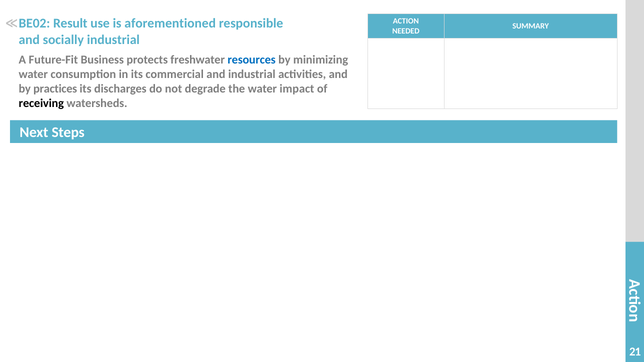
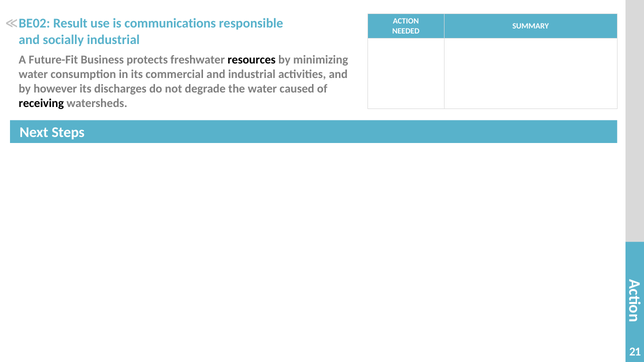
aforementioned: aforementioned -> communications
resources colour: blue -> black
practices: practices -> however
impact: impact -> caused
